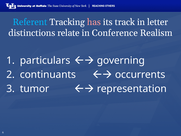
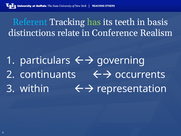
has colour: pink -> light green
track: track -> teeth
letter: letter -> basis
tumor: tumor -> within
